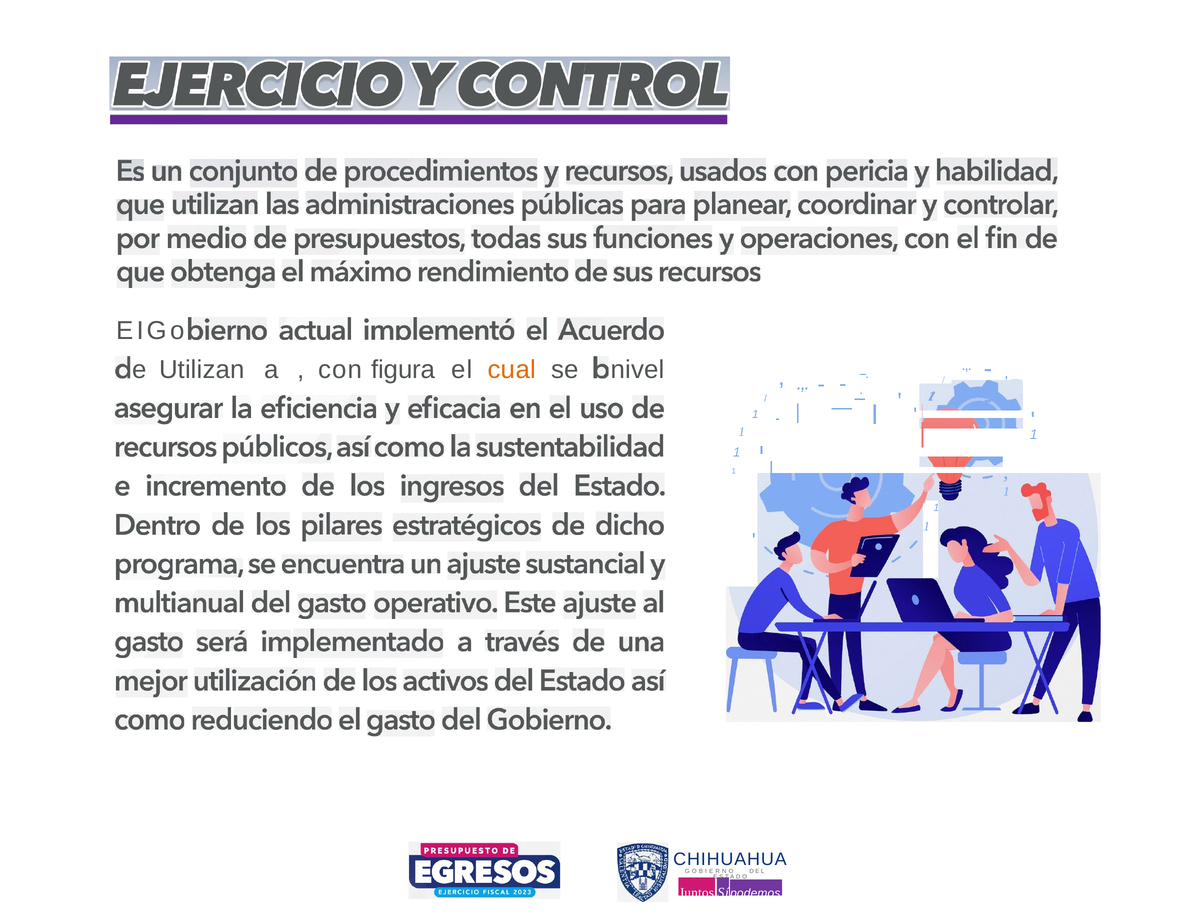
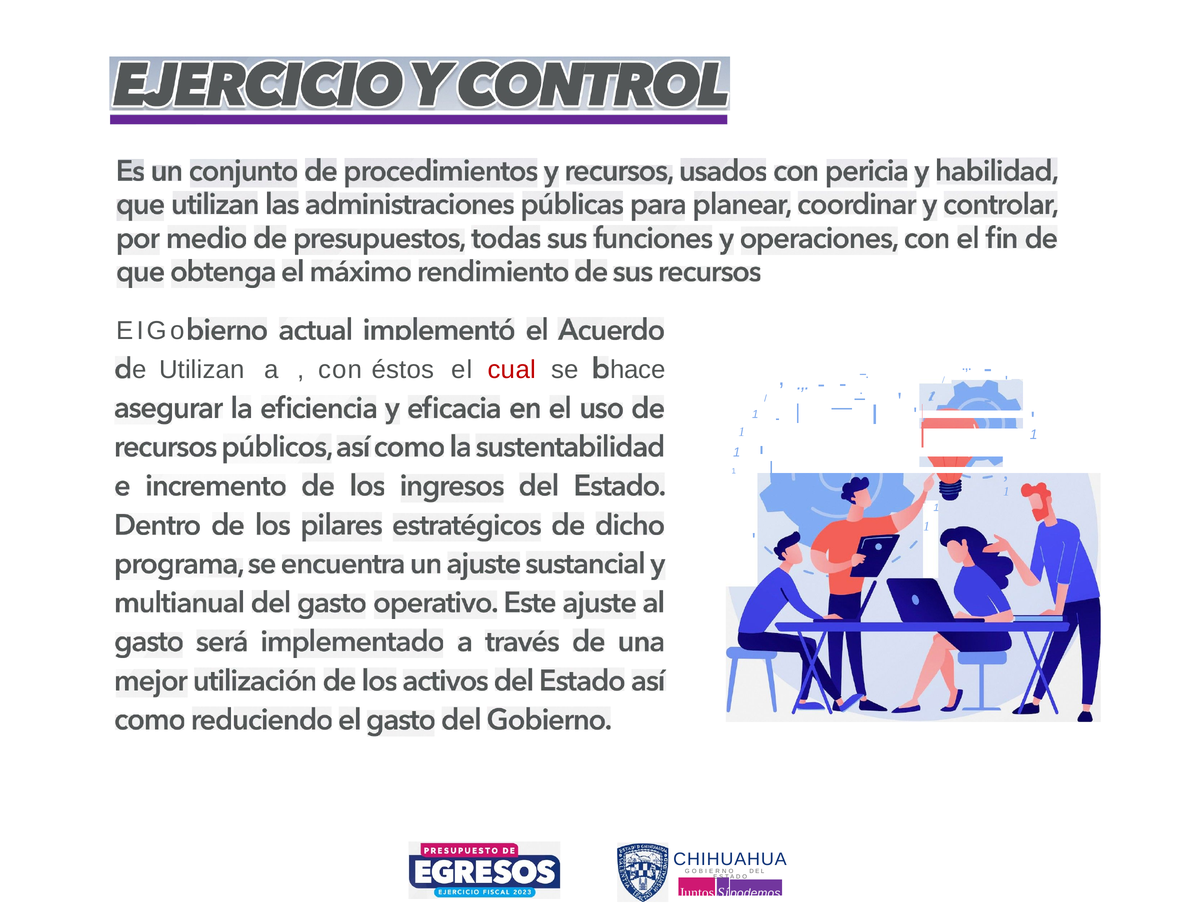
figura: figura -> éstos
cual colour: orange -> red
nivel: nivel -> hace
